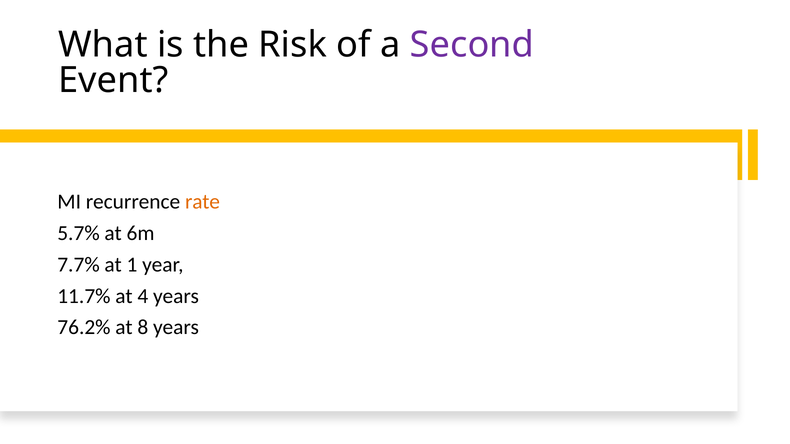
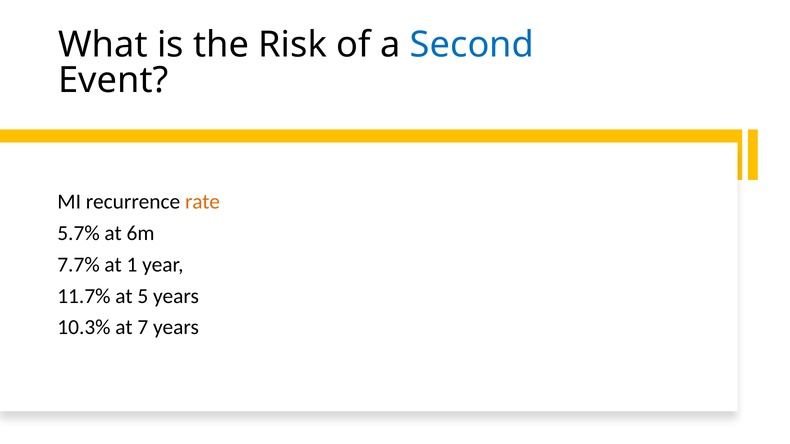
Second colour: purple -> blue
4: 4 -> 5
76.2%: 76.2% -> 10.3%
8: 8 -> 7
